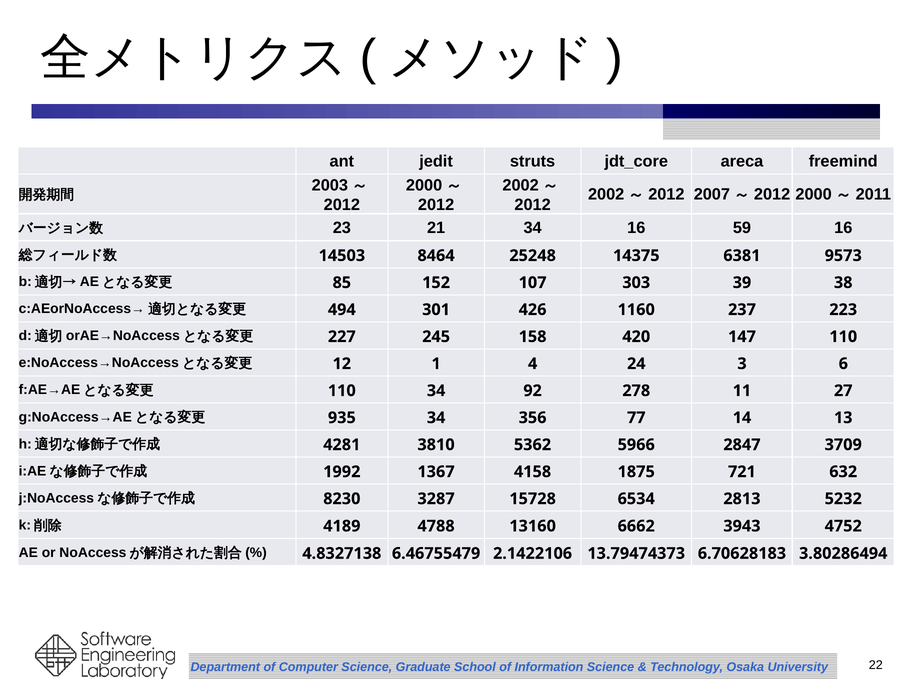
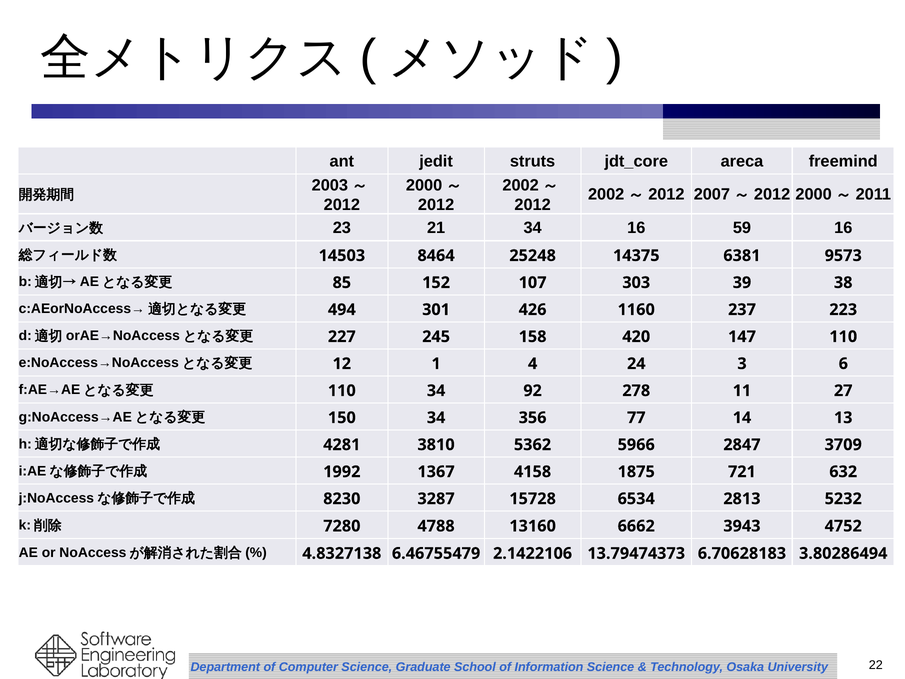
935: 935 -> 150
4189: 4189 -> 7280
